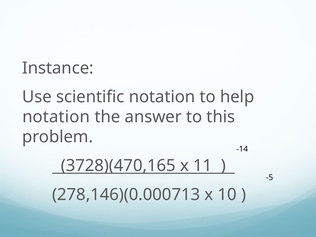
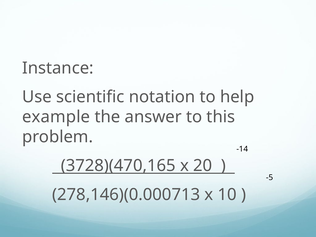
notation at (56, 117): notation -> example
11: 11 -> 20
